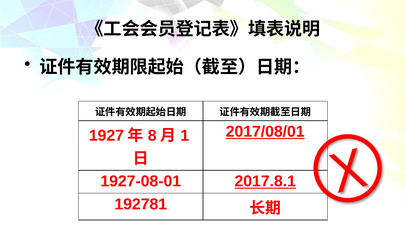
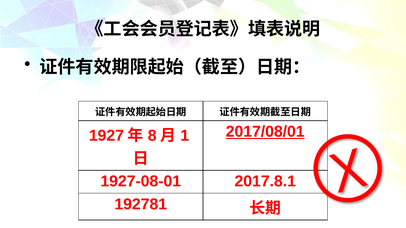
2017.8.1 underline: present -> none
